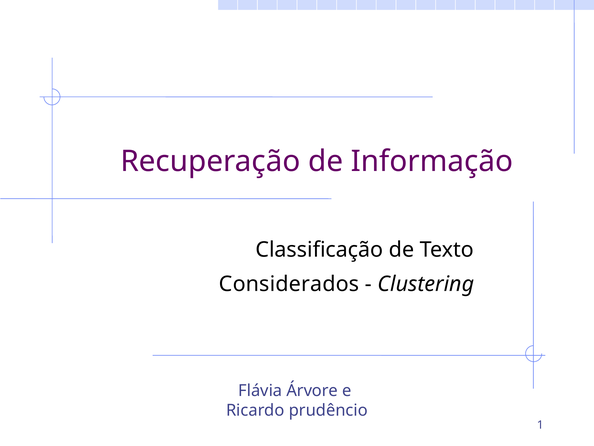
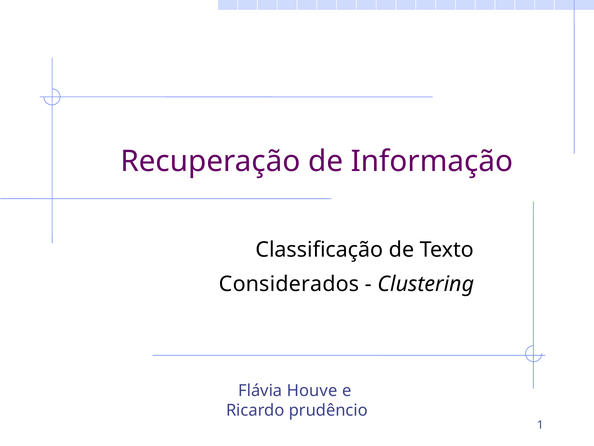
Árvore: Árvore -> Houve
